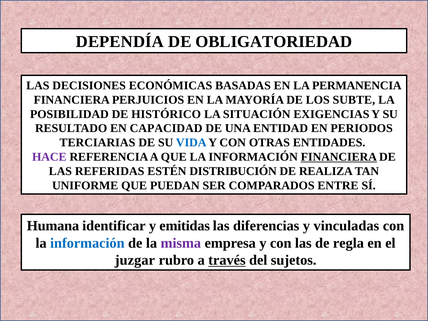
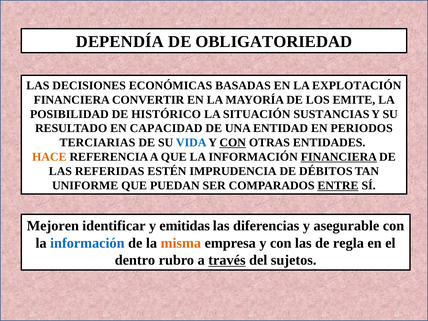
PERMANENCIA: PERMANENCIA -> EXPLOTACIÓN
PERJUICIOS: PERJUICIOS -> CONVERTIR
SUBTE: SUBTE -> EMITE
EXIGENCIAS: EXIGENCIAS -> SUSTANCIAS
CON at (233, 143) underline: none -> present
HACE colour: purple -> orange
DISTRIBUCIÓN: DISTRIBUCIÓN -> IMPRUDENCIA
REALIZA: REALIZA -> DÉBITOS
ENTRE underline: none -> present
Humana: Humana -> Mejoren
vinculadas: vinculadas -> asegurable
misma colour: purple -> orange
juzgar: juzgar -> dentro
